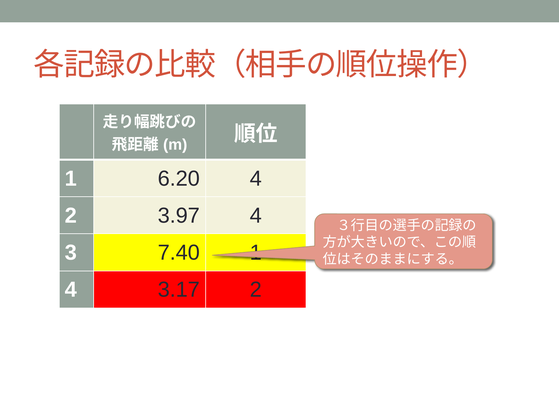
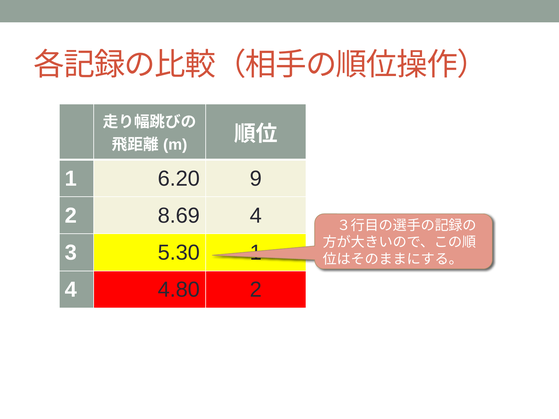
6.20 4: 4 -> 9
3.97: 3.97 -> 8.69
7.40: 7.40 -> 5.30
3.17: 3.17 -> 4.80
